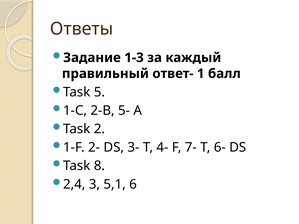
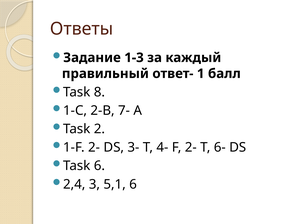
5: 5 -> 8
5-: 5- -> 7-
F 7-: 7- -> 2-
Task 8: 8 -> 6
